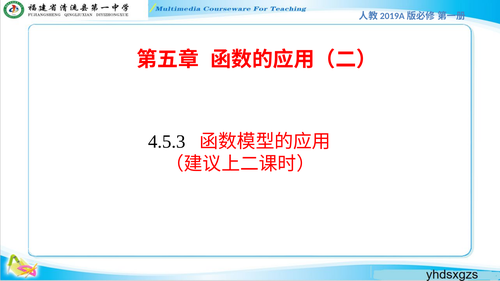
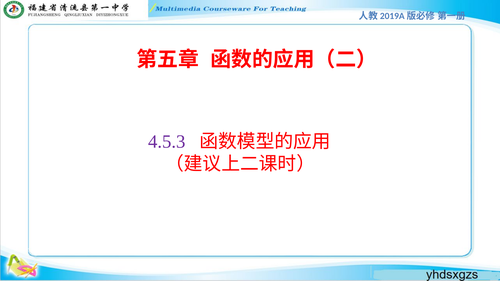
4.5.3 colour: black -> purple
